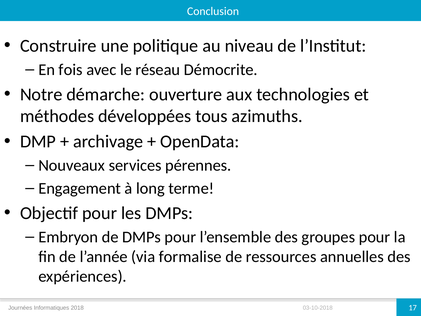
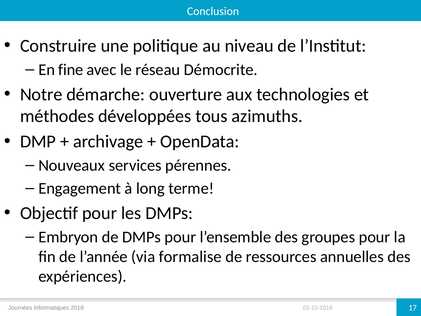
fois: fois -> fine
